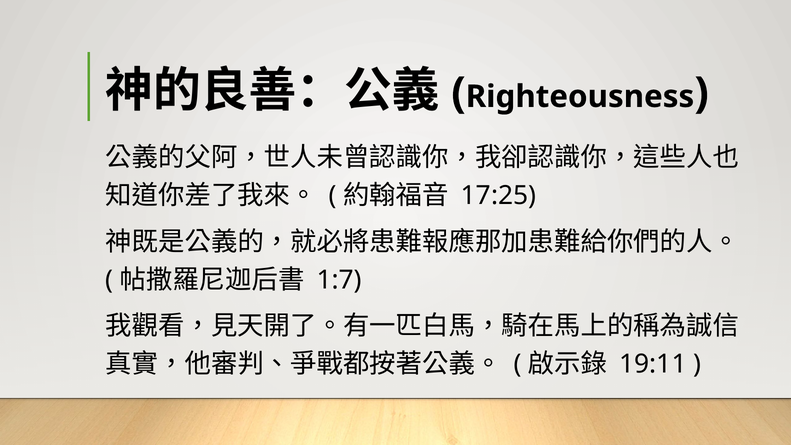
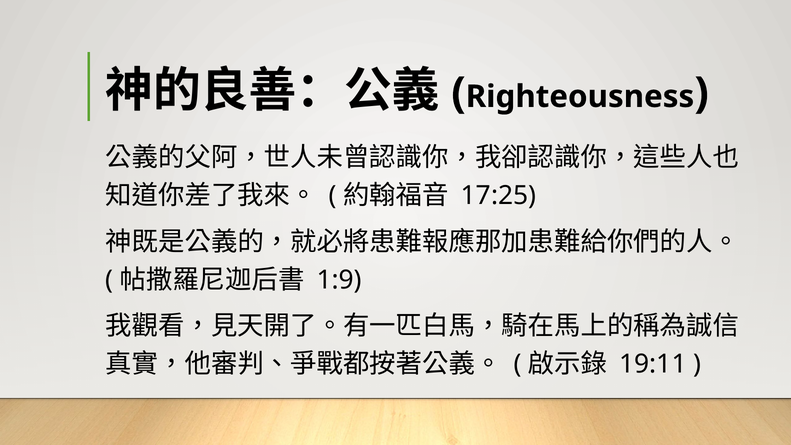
1:7: 1:7 -> 1:9
